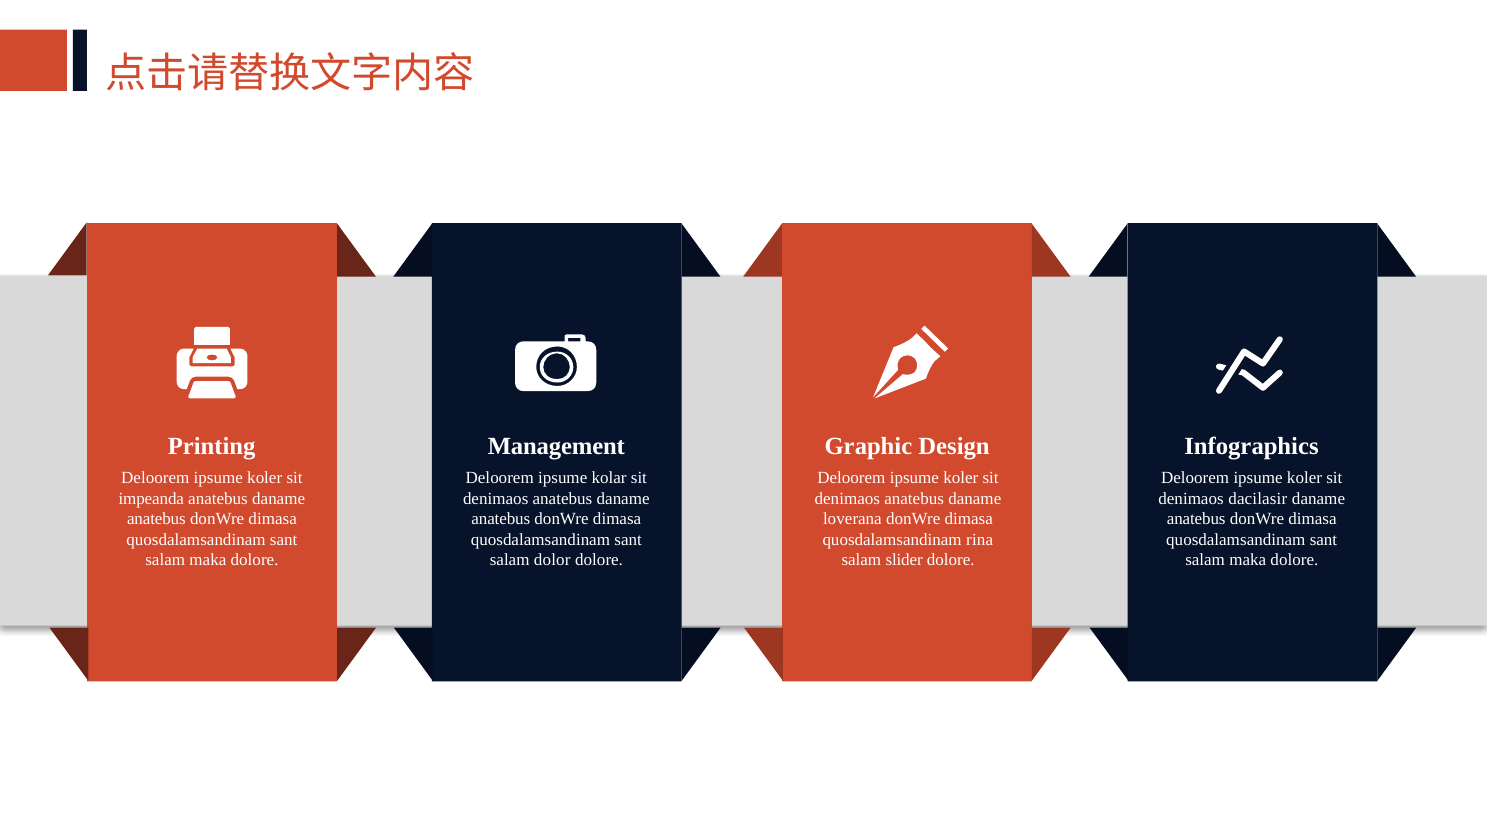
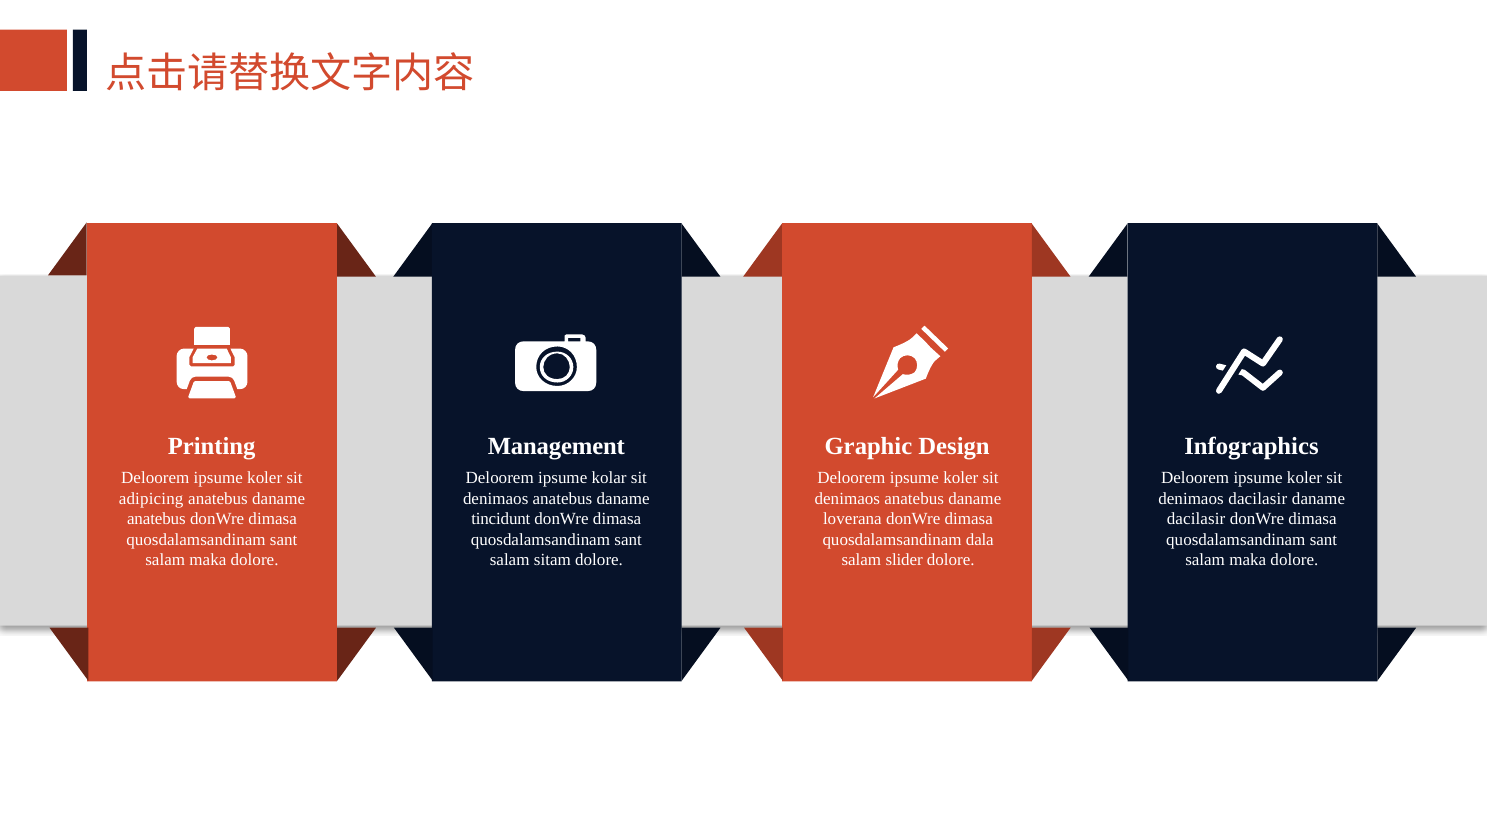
impeanda: impeanda -> adipicing
anatebus at (501, 519): anatebus -> tincidunt
anatebus at (1196, 519): anatebus -> dacilasir
rina: rina -> dala
dolor: dolor -> sitam
